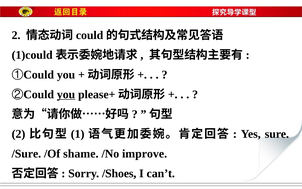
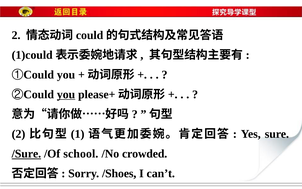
/Sure underline: none -> present
shame: shame -> school
improve: improve -> crowded
